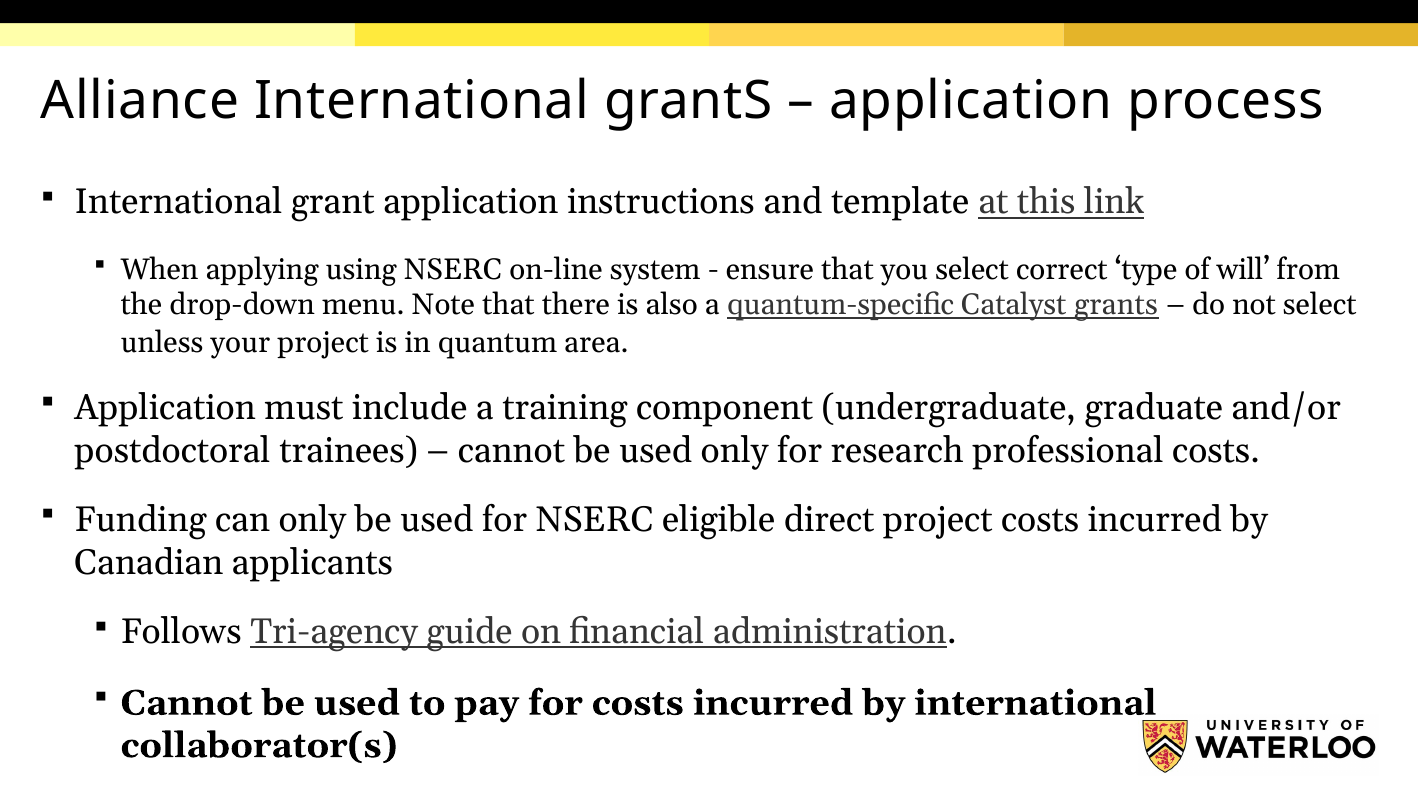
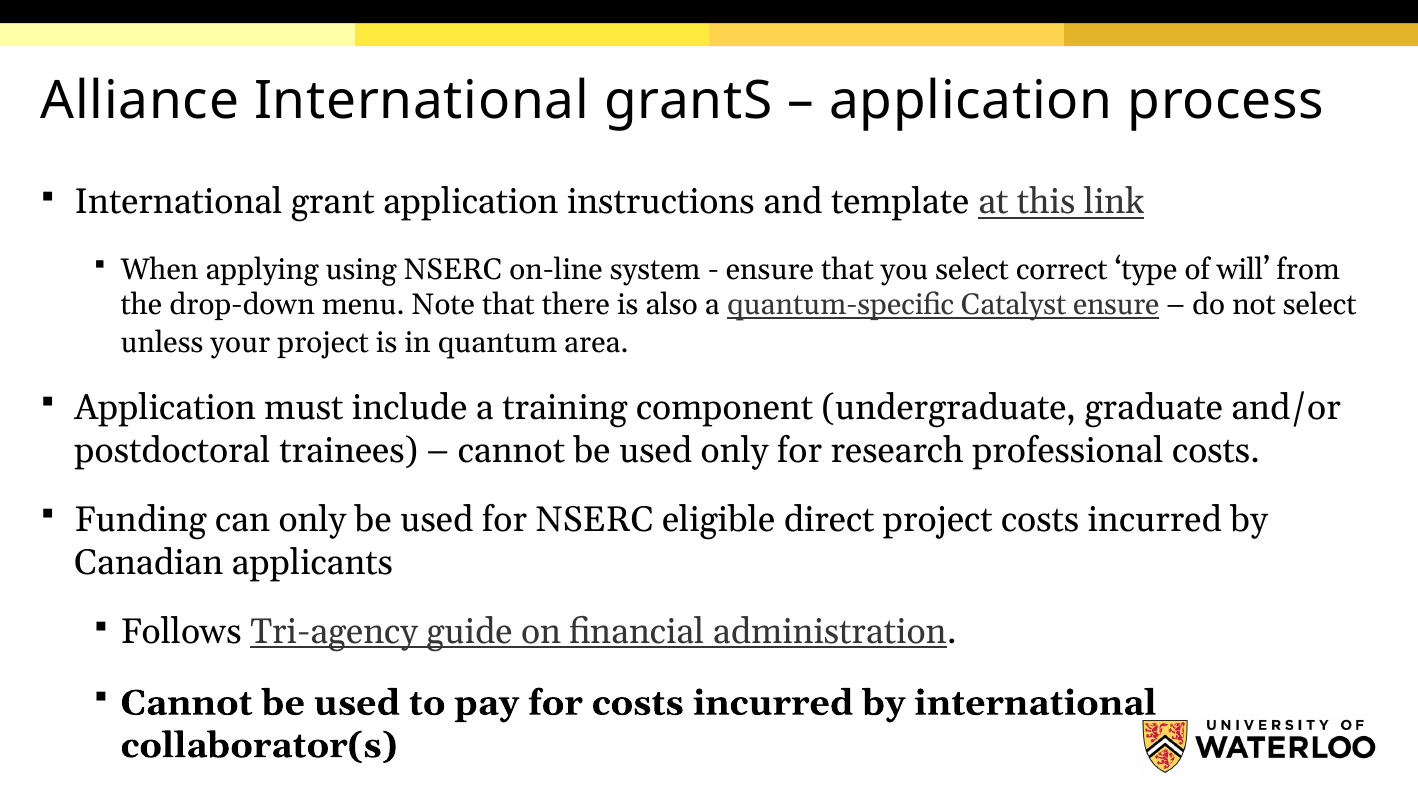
Catalyst grants: grants -> ensure
